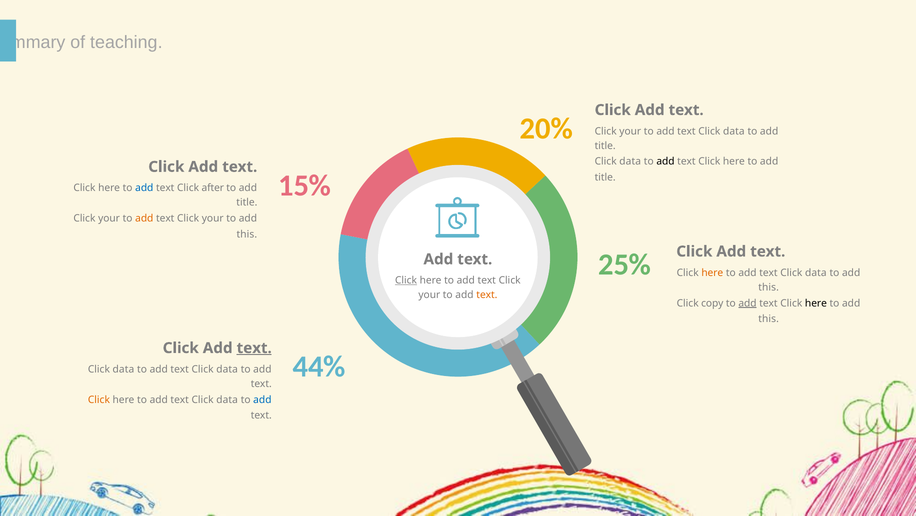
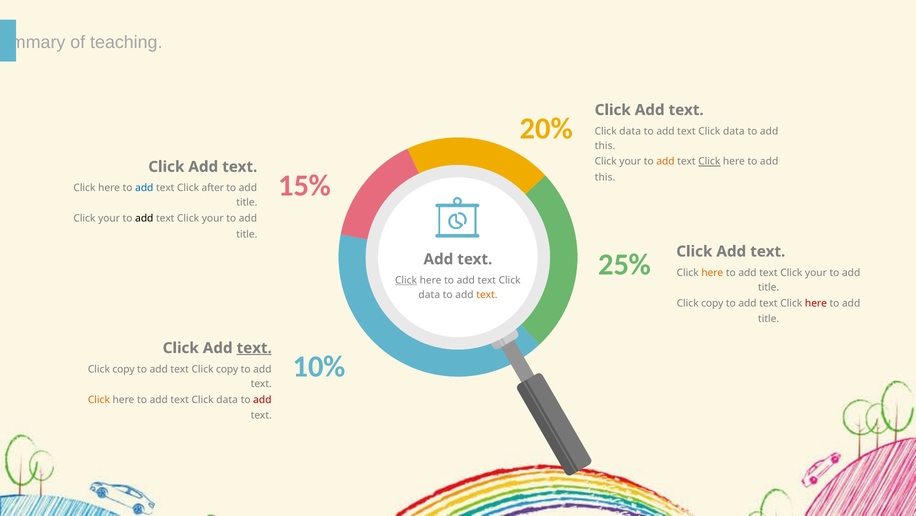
your at (630, 131): your -> data
title at (605, 146): title -> this
data at (630, 161): data -> your
add at (665, 161) colour: black -> orange
Click at (709, 161) underline: none -> present
title at (605, 177): title -> this
add at (144, 218) colour: orange -> black
this at (247, 234): this -> title
data at (816, 272): data -> your
this at (769, 287): this -> title
your at (429, 295): your -> data
add at (747, 303) underline: present -> none
here at (816, 303) colour: black -> red
this at (769, 319): this -> title
44%: 44% -> 10%
data at (123, 369): data -> copy
data at (227, 369): data -> copy
add at (262, 399) colour: blue -> red
